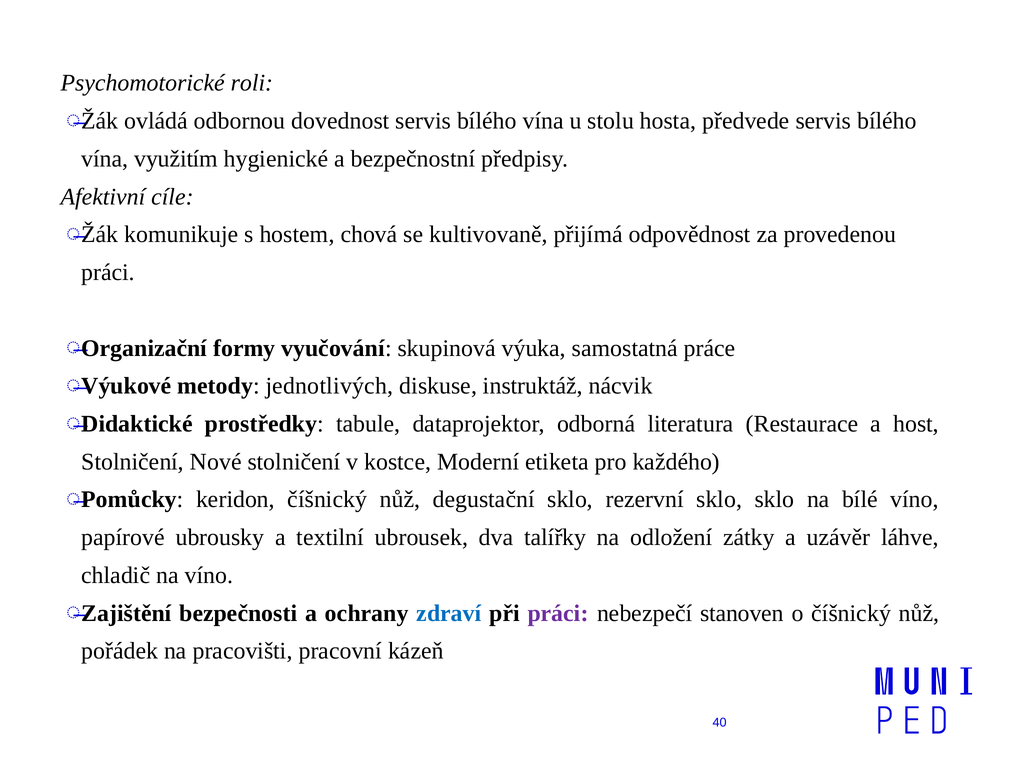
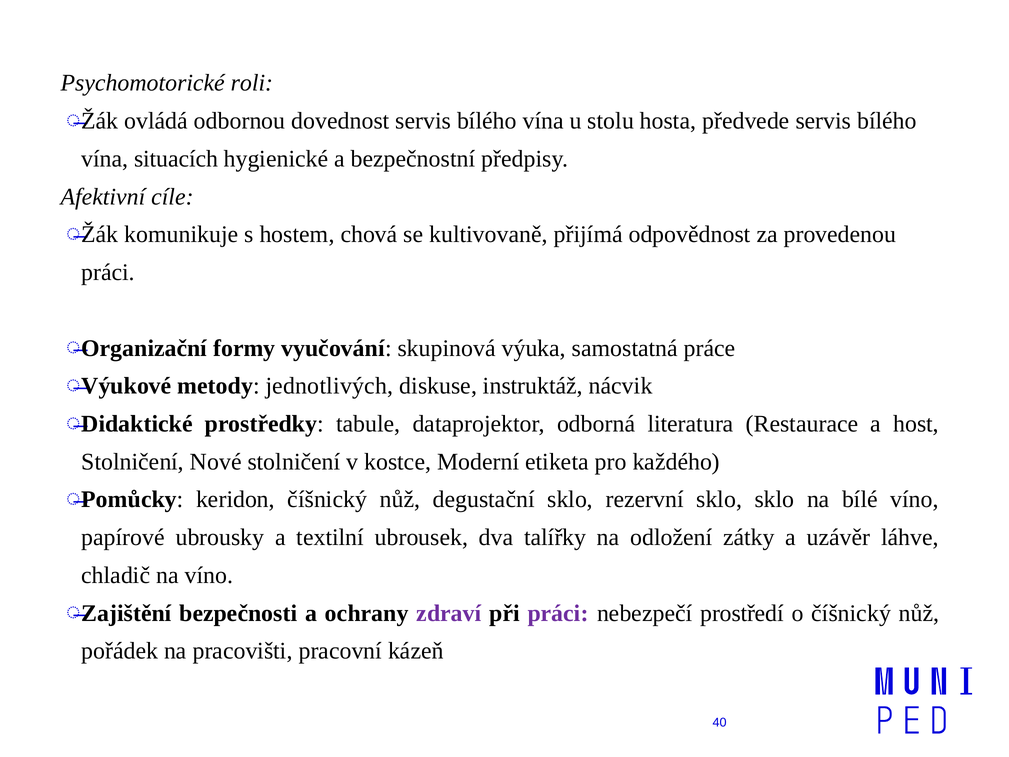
využitím: využitím -> situacích
zdraví colour: blue -> purple
stanoven: stanoven -> prostředí
